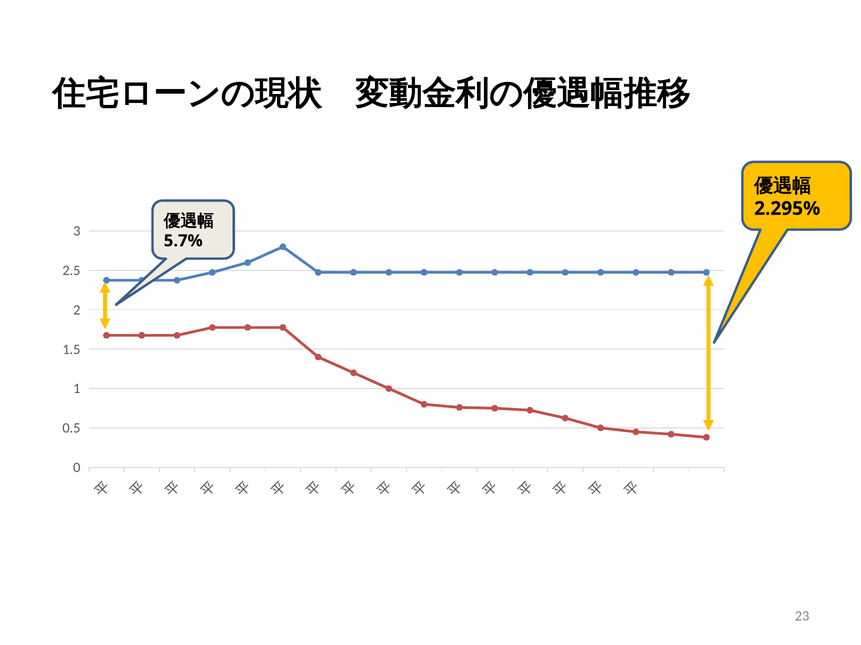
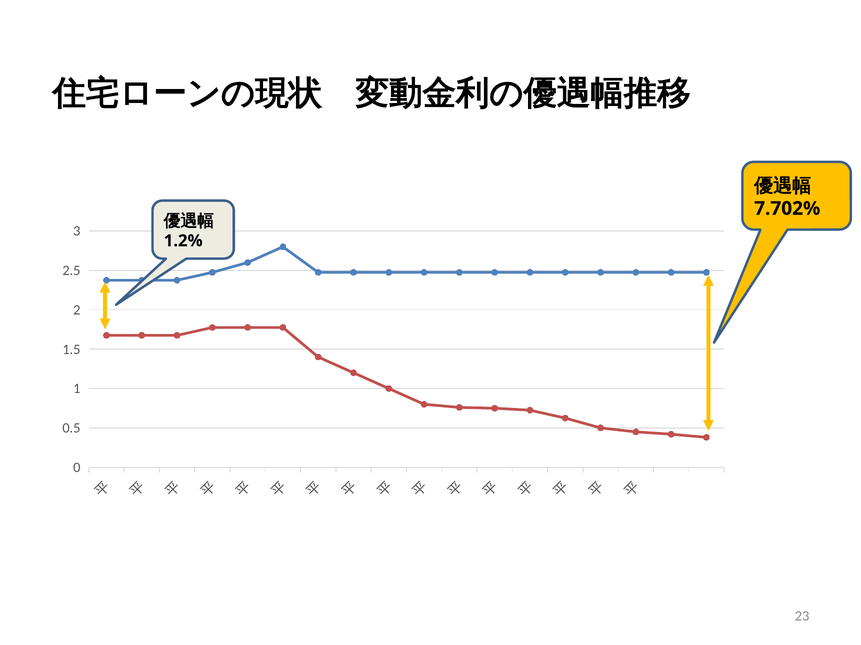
2.295%: 2.295% -> 7.702%
5.7%: 5.7% -> 1.2%
